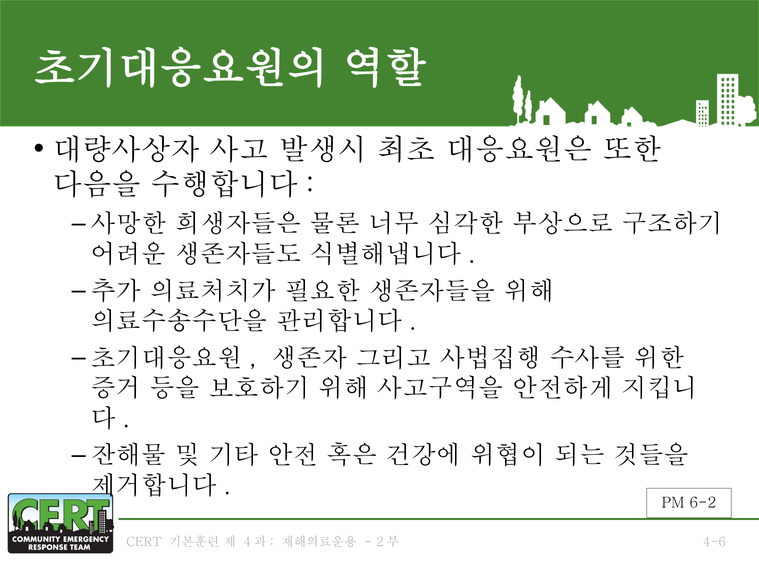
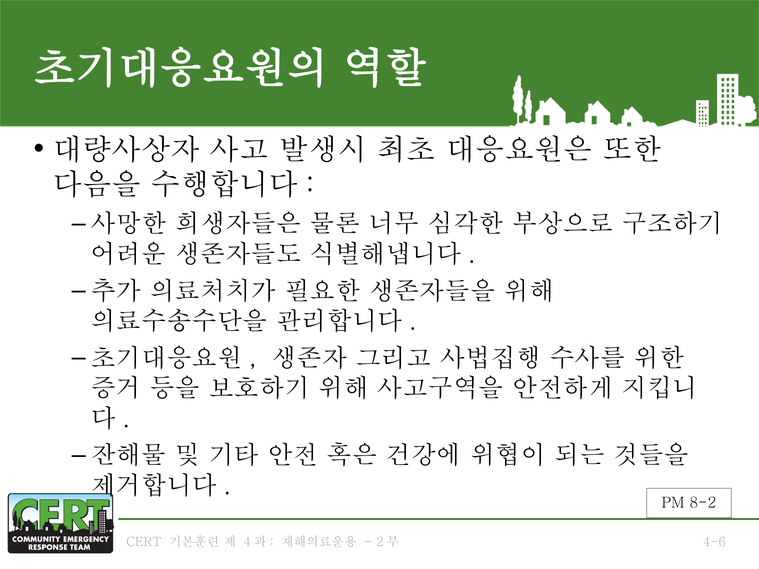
6-2: 6-2 -> 8-2
